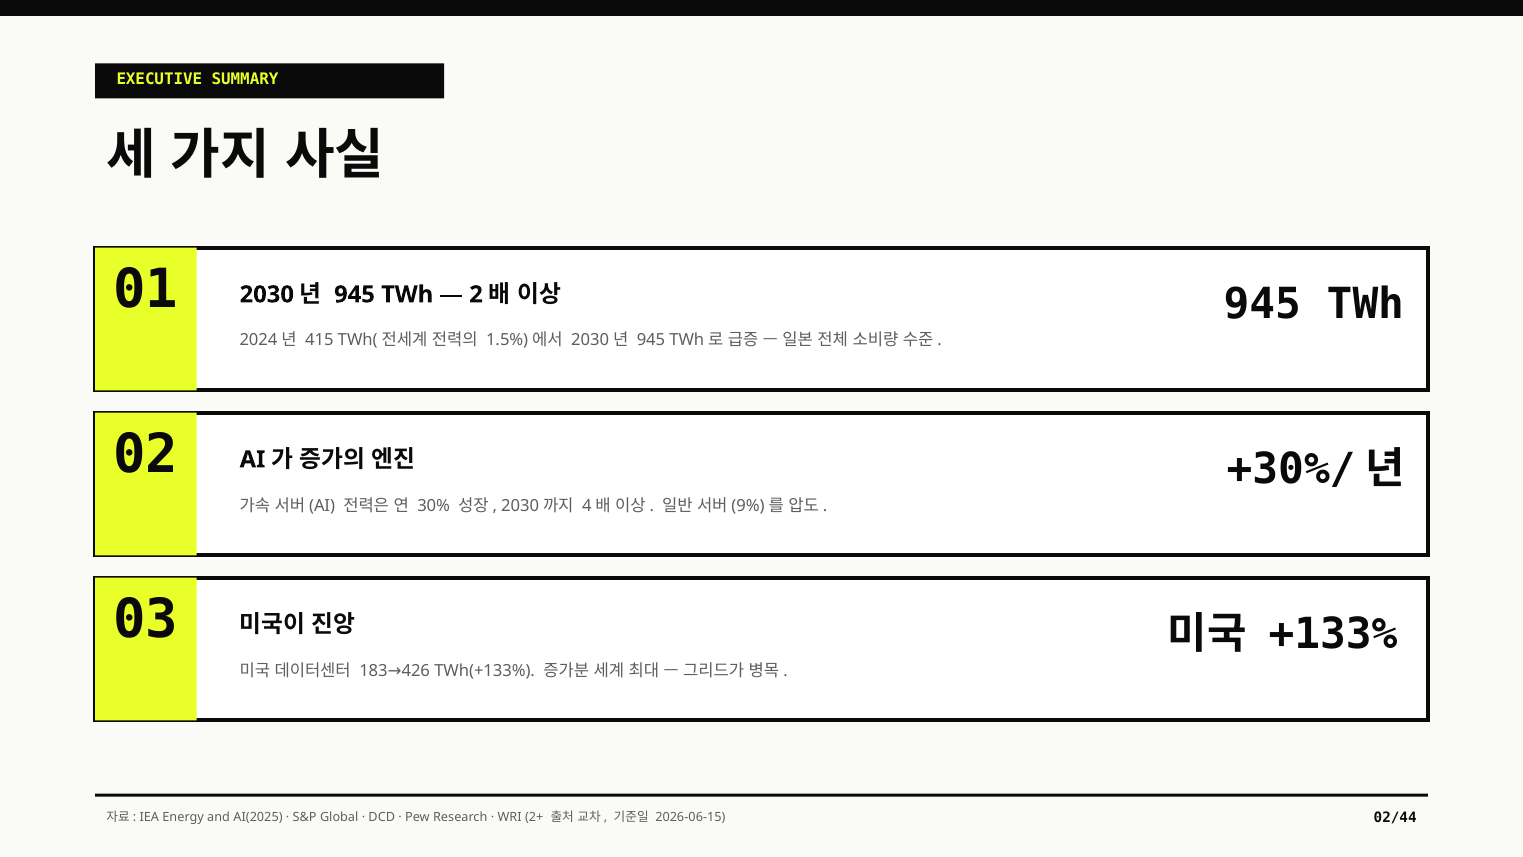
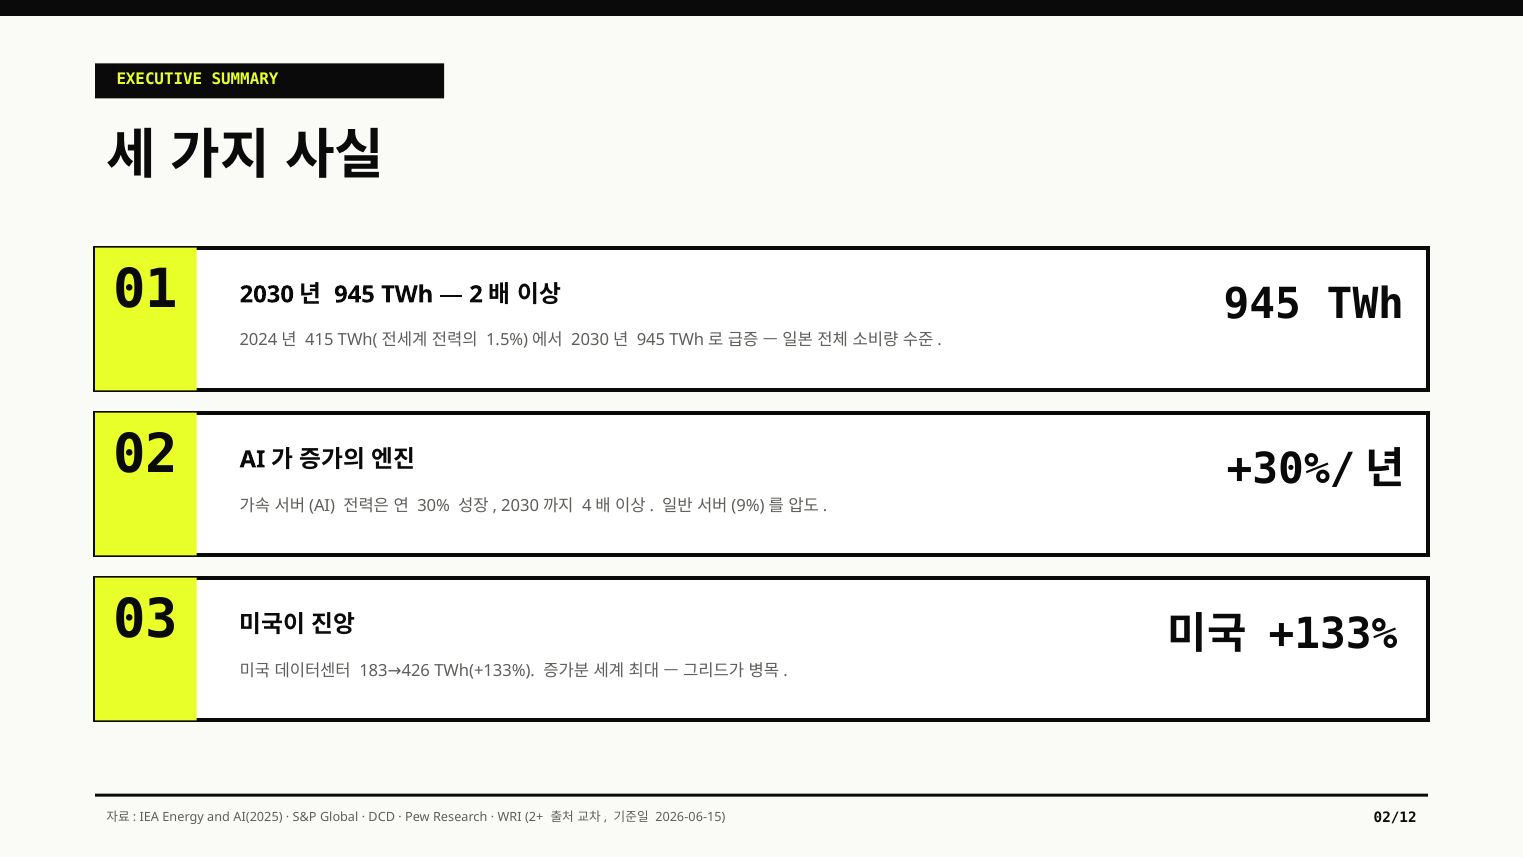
02/44: 02/44 -> 02/12
